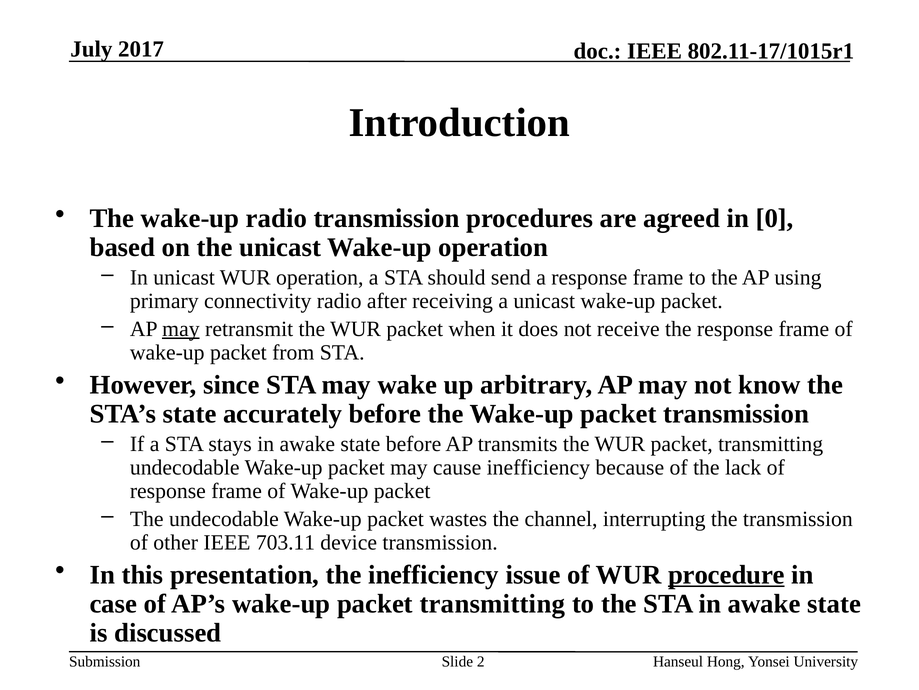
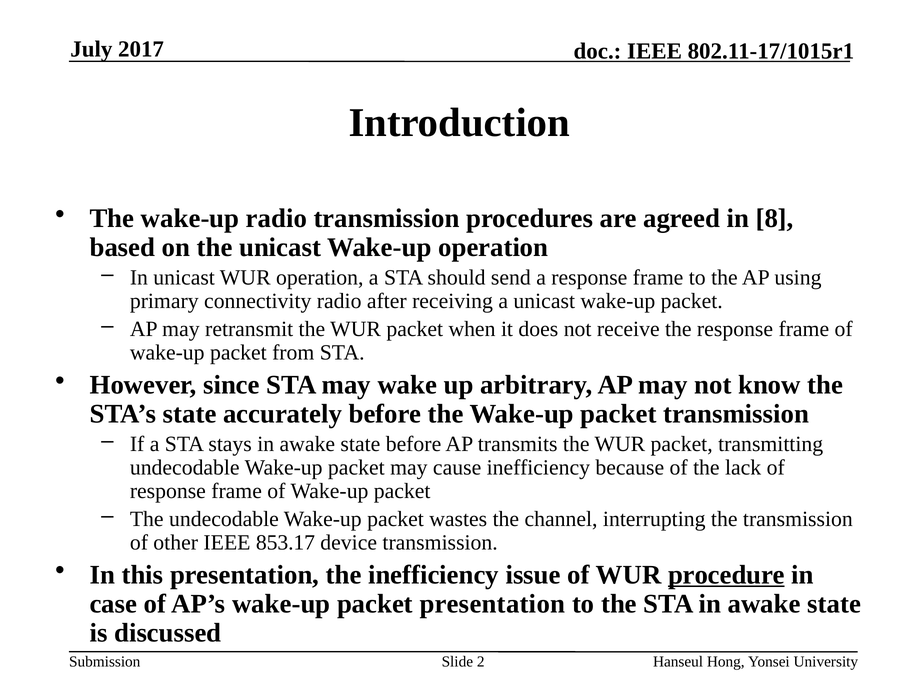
0: 0 -> 8
may at (181, 329) underline: present -> none
703.11: 703.11 -> 853.17
wake-up packet transmitting: transmitting -> presentation
